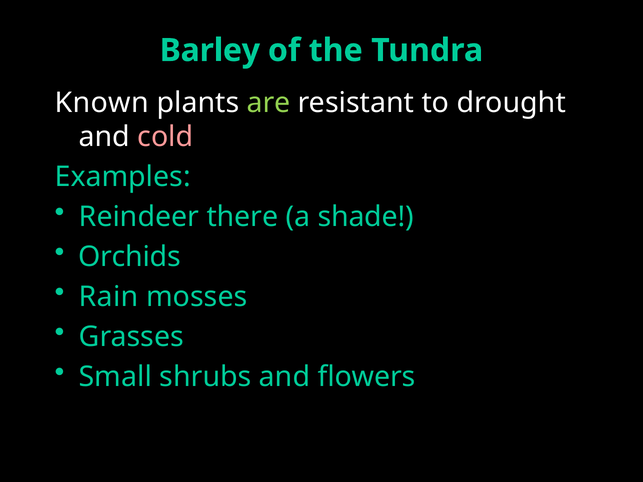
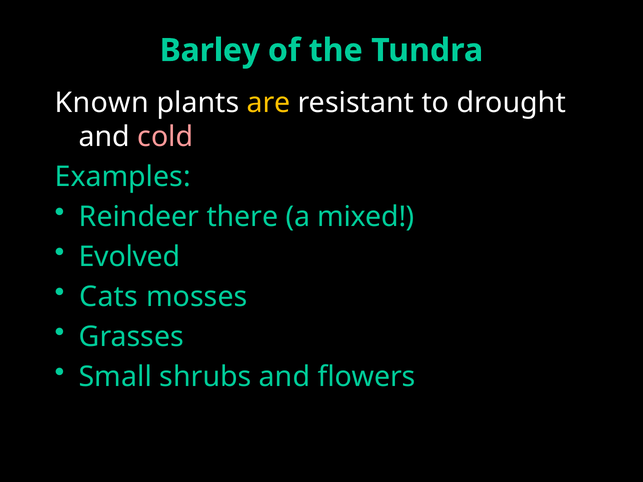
are colour: light green -> yellow
shade: shade -> mixed
Orchids: Orchids -> Evolved
Rain: Rain -> Cats
